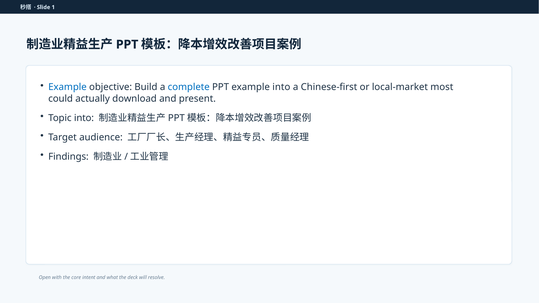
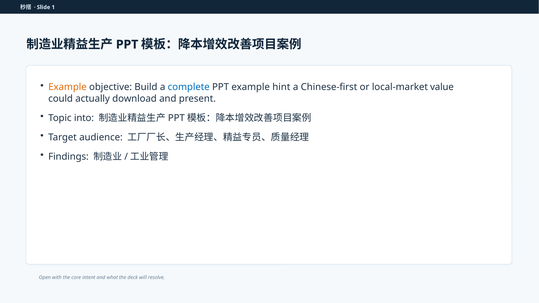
Example at (67, 87) colour: blue -> orange
example into: into -> hint
most: most -> value
